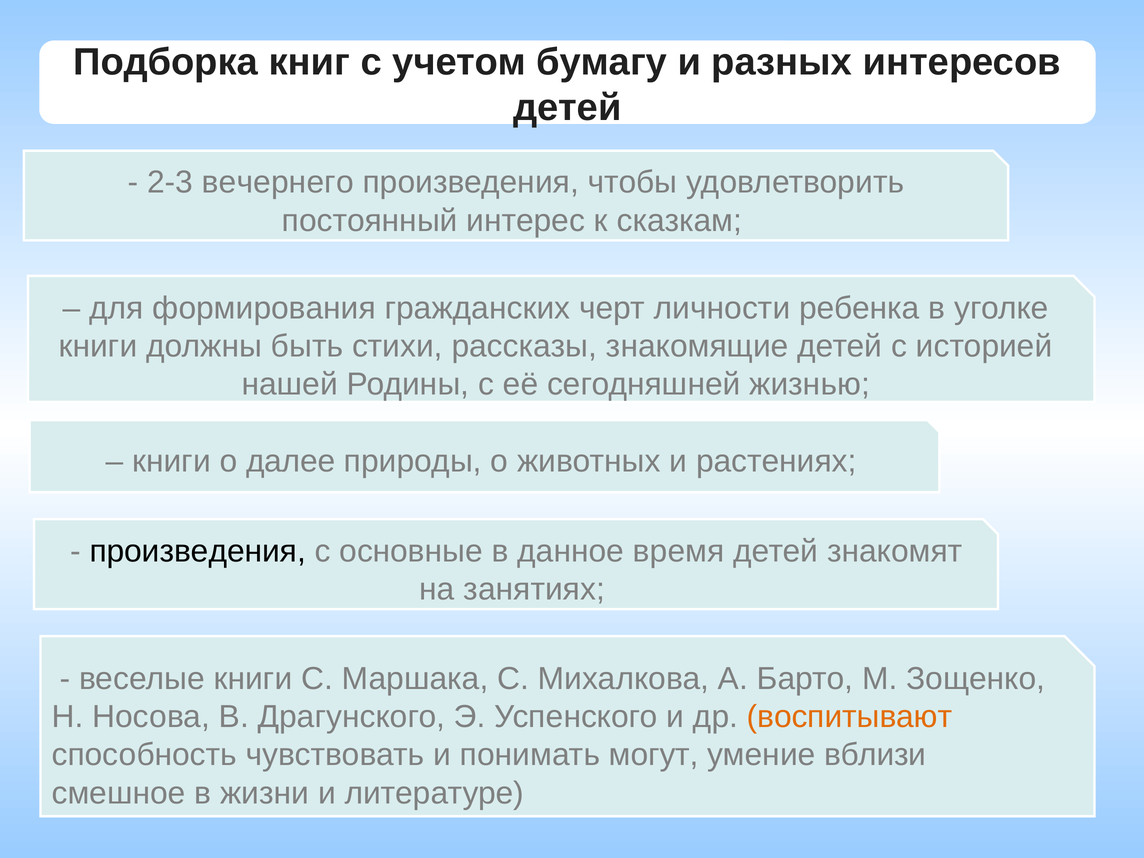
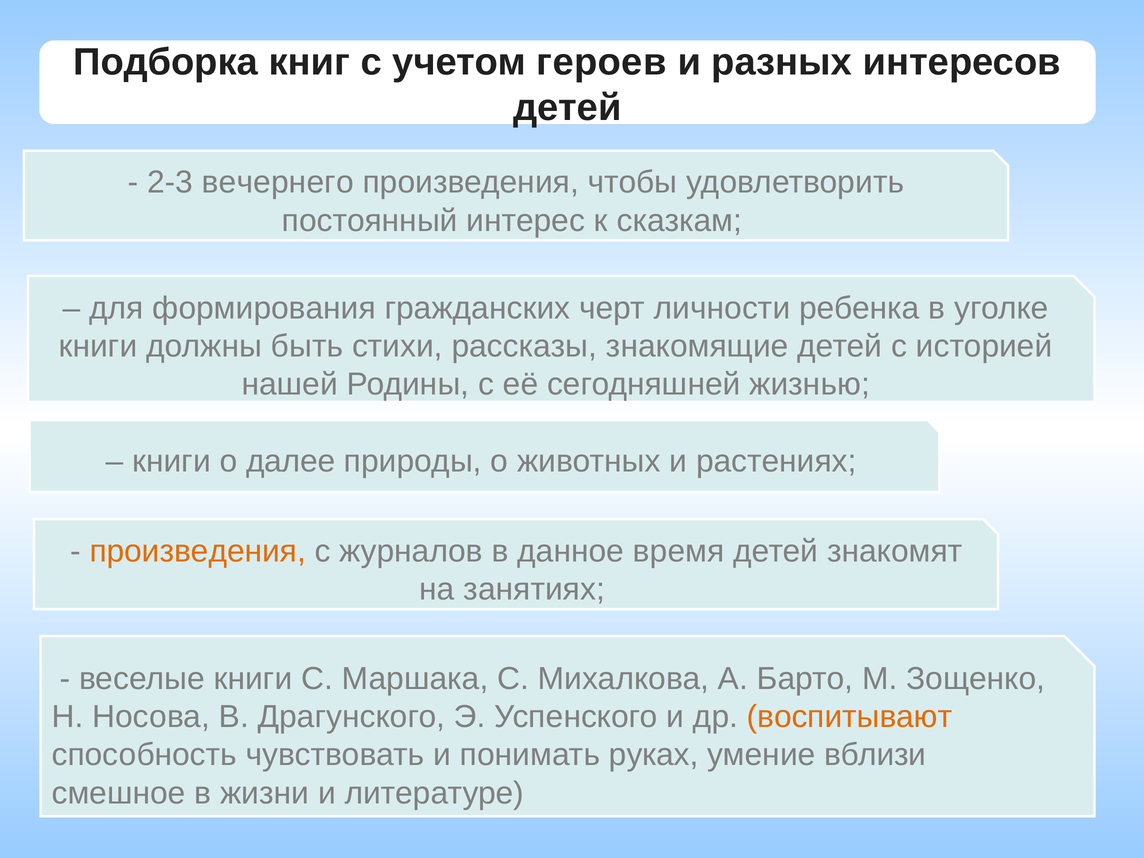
бумагу: бумагу -> героев
произведения at (198, 551) colour: black -> orange
основные: основные -> журналов
могут: могут -> руках
